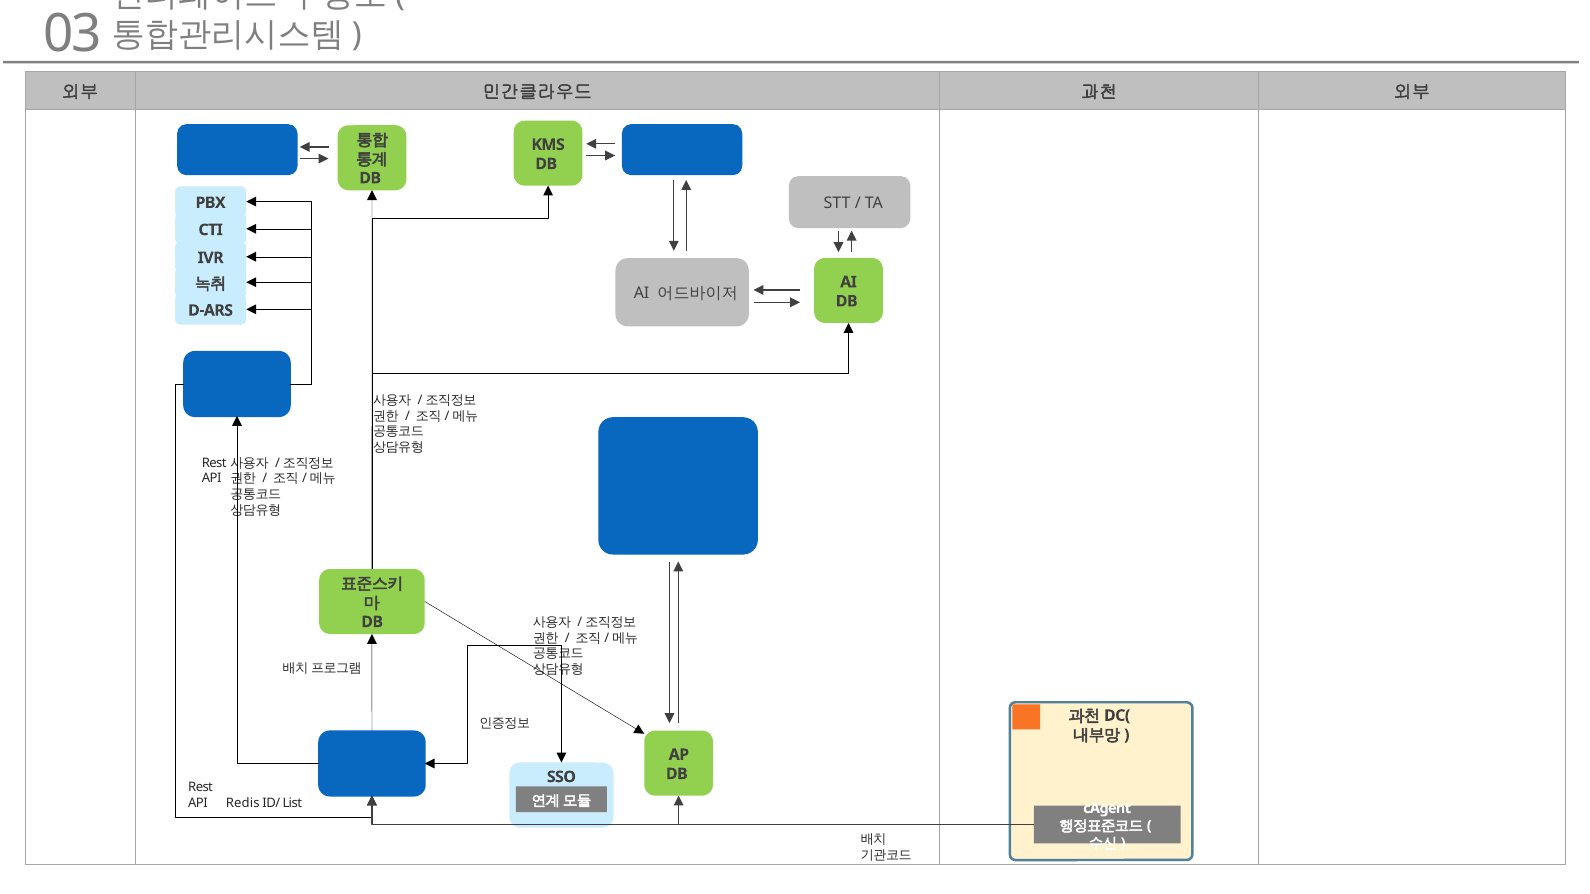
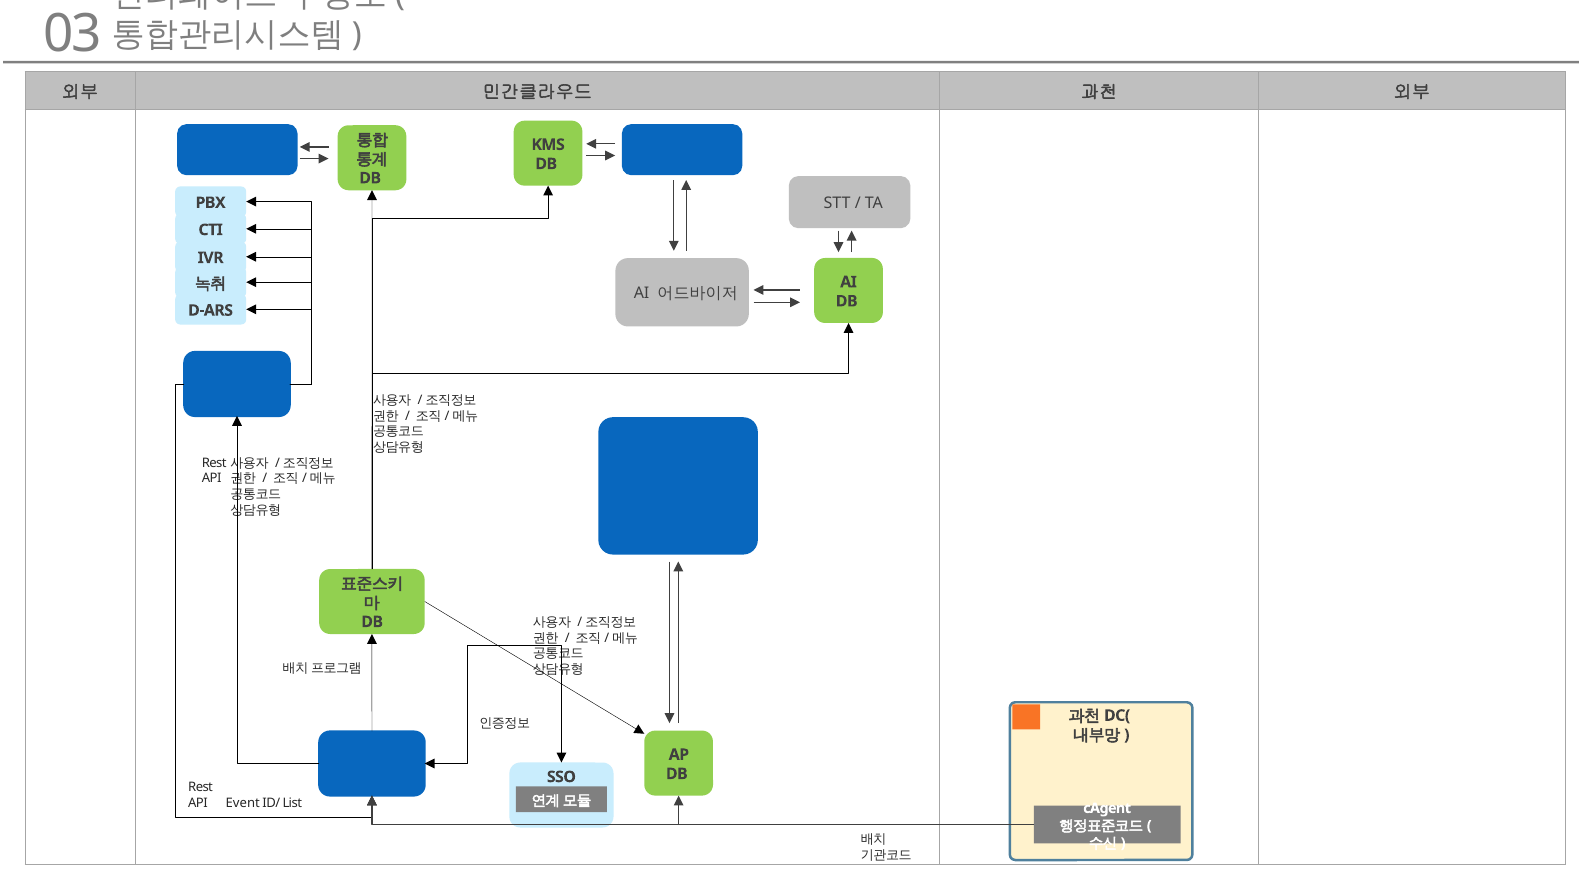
Redis: Redis -> Event
